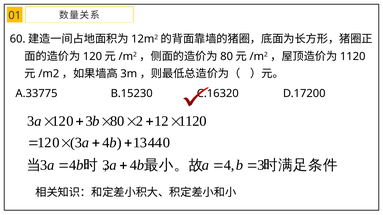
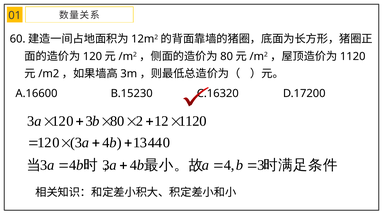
A.33775: A.33775 -> A.16600
